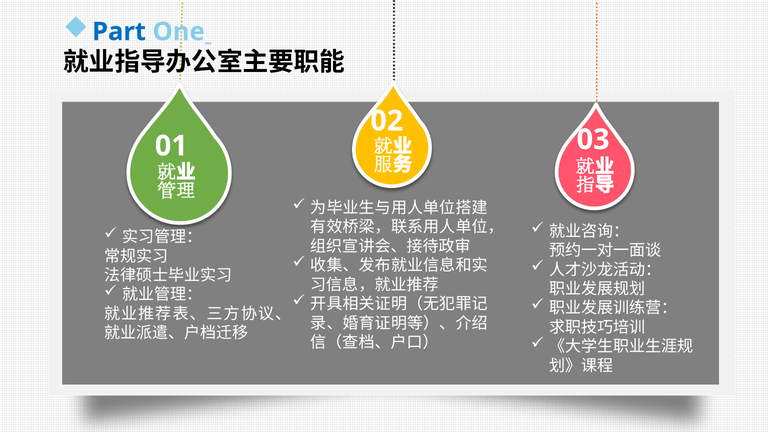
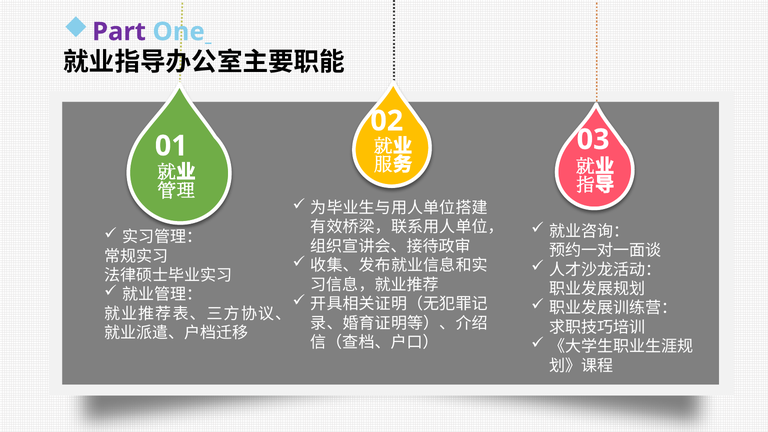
Part colour: blue -> purple
